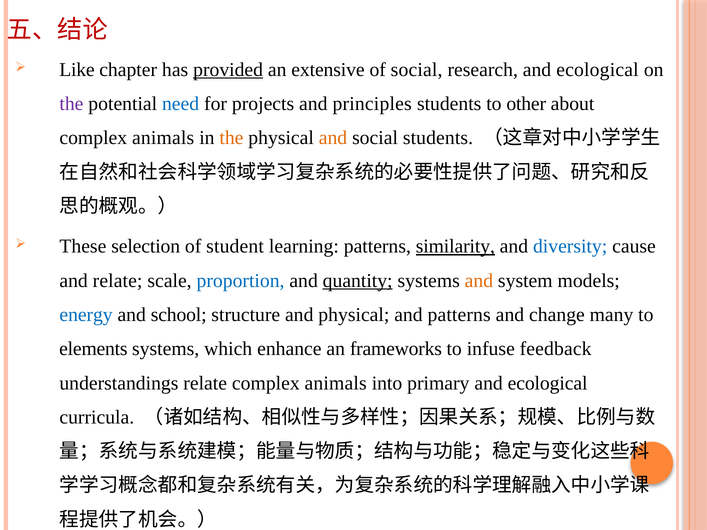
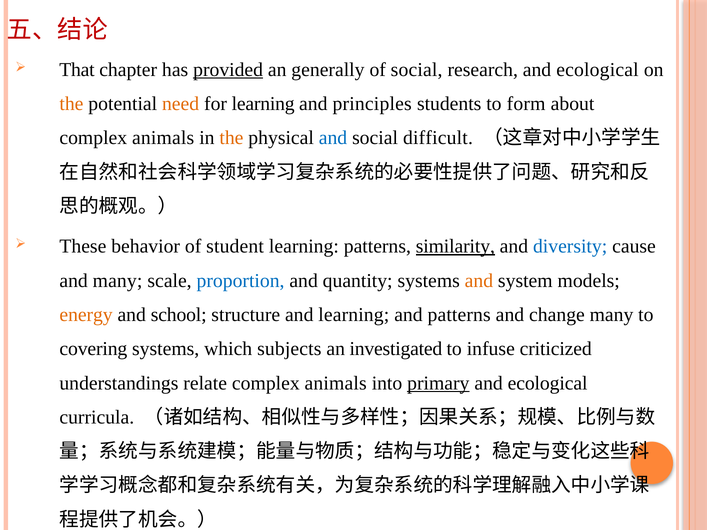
Like: Like -> That
extensive: extensive -> generally
the at (71, 104) colour: purple -> orange
need colour: blue -> orange
for projects: projects -> learning
other: other -> form
and at (333, 138) colour: orange -> blue
social students: students -> difficult
selection: selection -> behavior
and relate: relate -> many
quantity underline: present -> none
energy colour: blue -> orange
and physical: physical -> learning
elements: elements -> covering
enhance: enhance -> subjects
frameworks: frameworks -> investigated
feedback: feedback -> criticized
primary underline: none -> present
